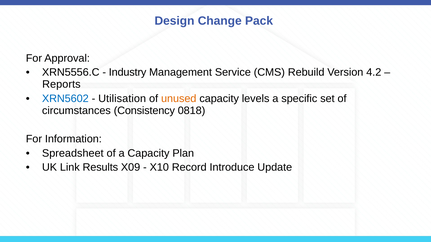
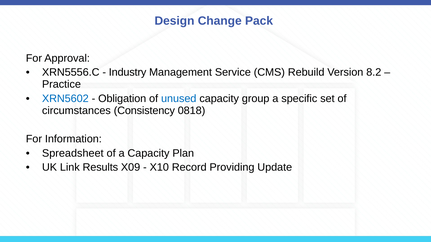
4.2: 4.2 -> 8.2
Reports: Reports -> Practice
Utilisation: Utilisation -> Obligation
unused colour: orange -> blue
levels: levels -> group
Introduce: Introduce -> Providing
